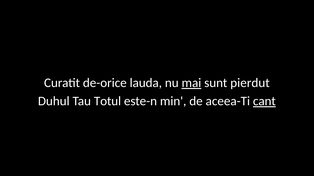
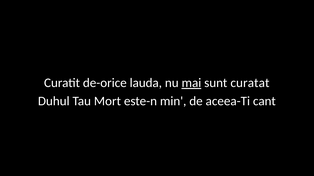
pierdut: pierdut -> curatat
Totul: Totul -> Mort
cant underline: present -> none
